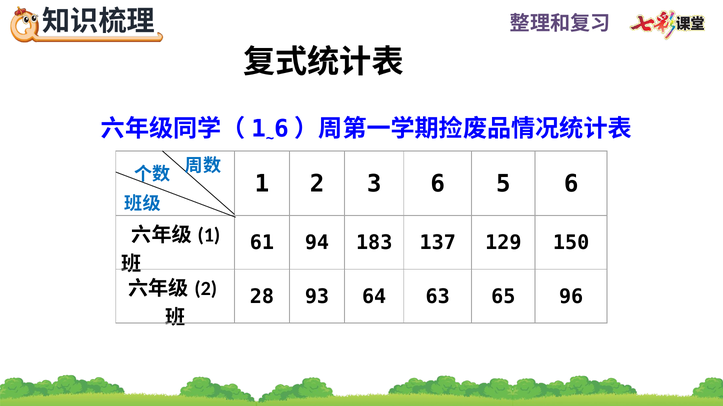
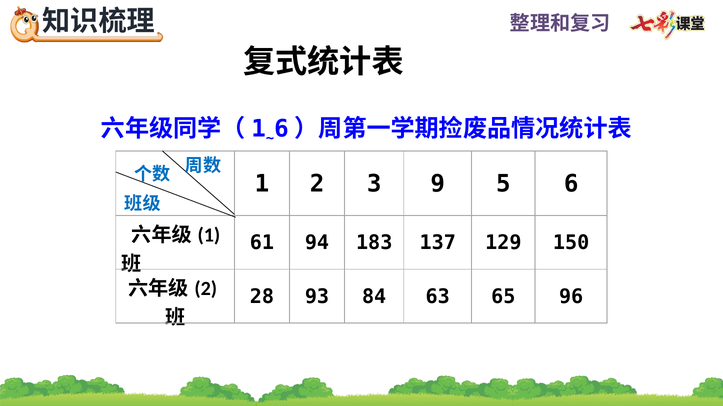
3 6: 6 -> 9
64: 64 -> 84
